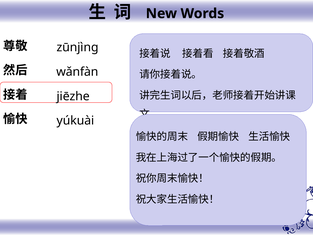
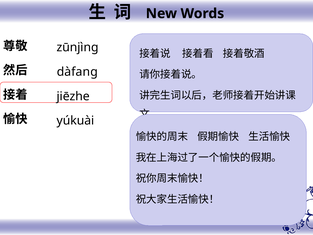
wǎnfàn: wǎnfàn -> dàfang
